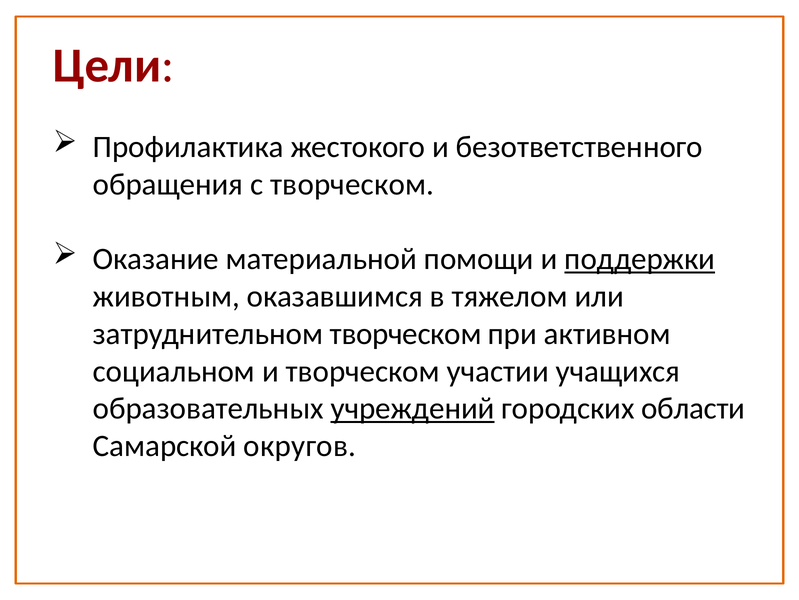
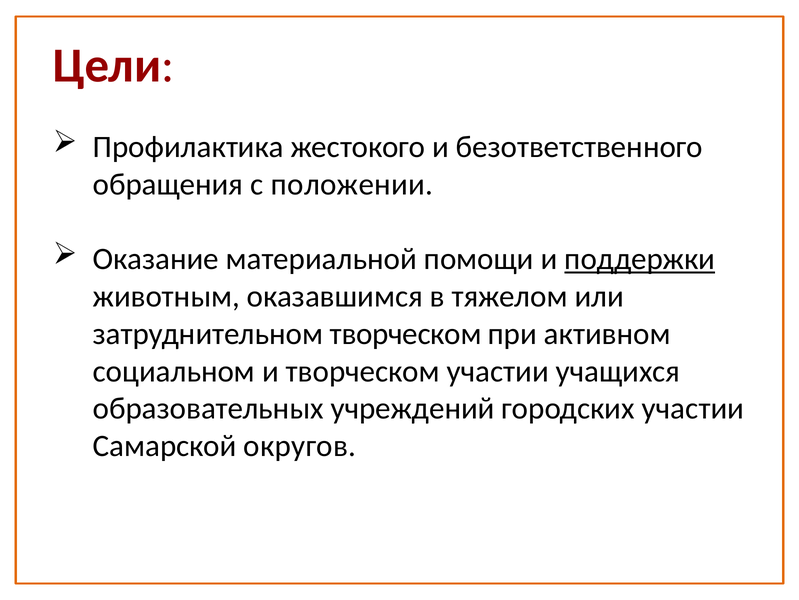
с творческом: творческом -> положении
учреждений underline: present -> none
городских области: области -> участии
